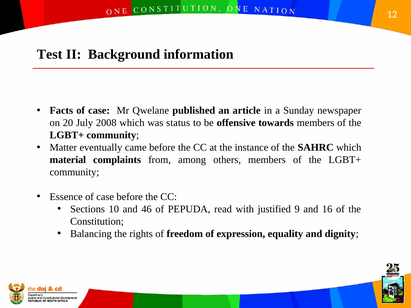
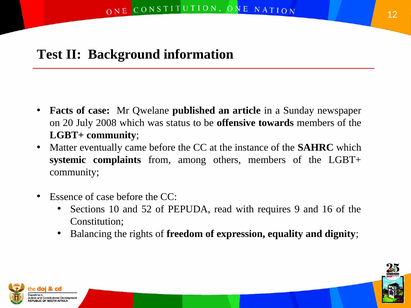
material: material -> systemic
46: 46 -> 52
justified: justified -> requires
